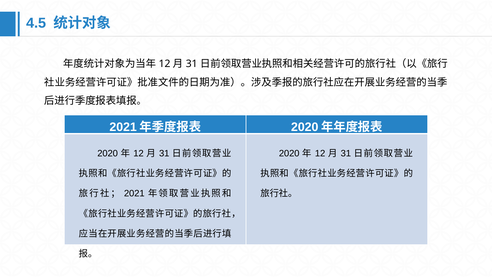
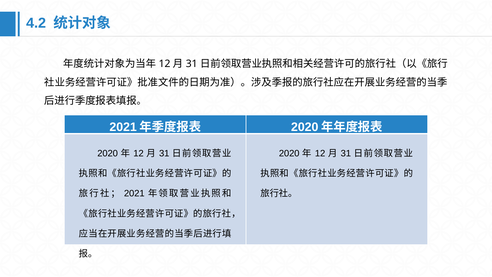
4.5: 4.5 -> 4.2
